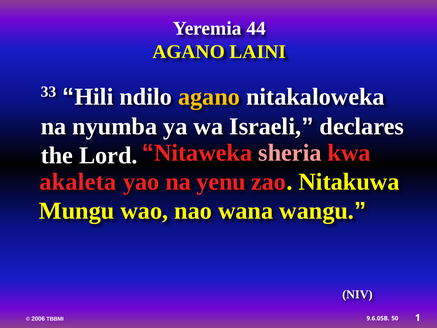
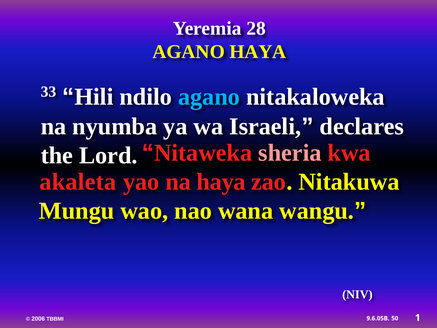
44: 44 -> 28
AGANO LAINI: LAINI -> HAYA
agano at (209, 97) colour: yellow -> light blue
na yenu: yenu -> haya
